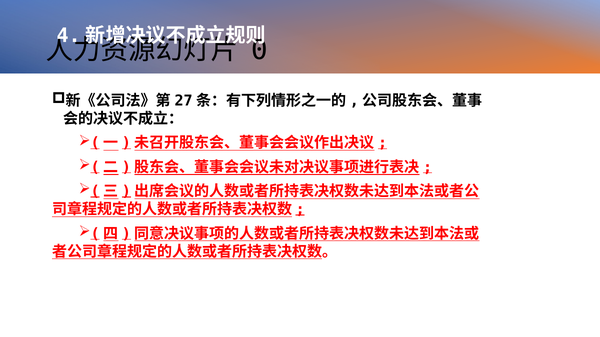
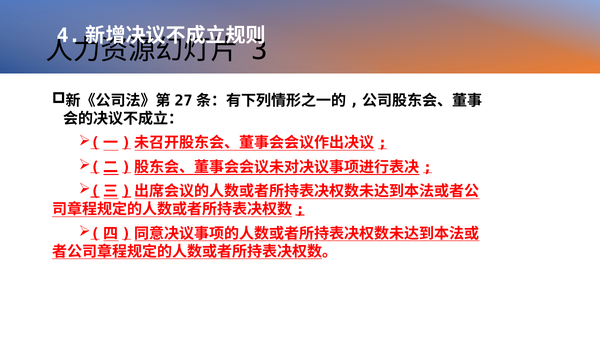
0: 0 -> 3
